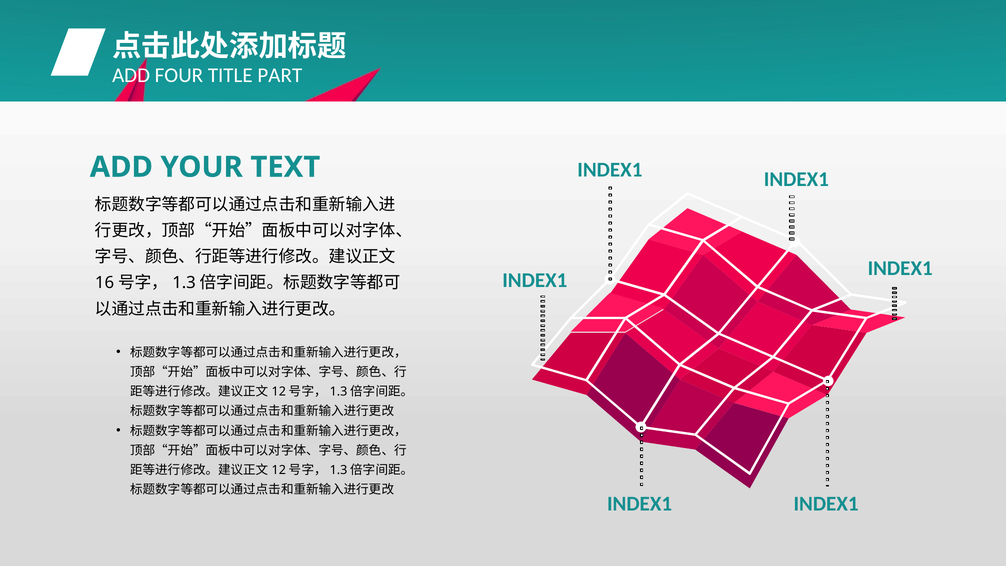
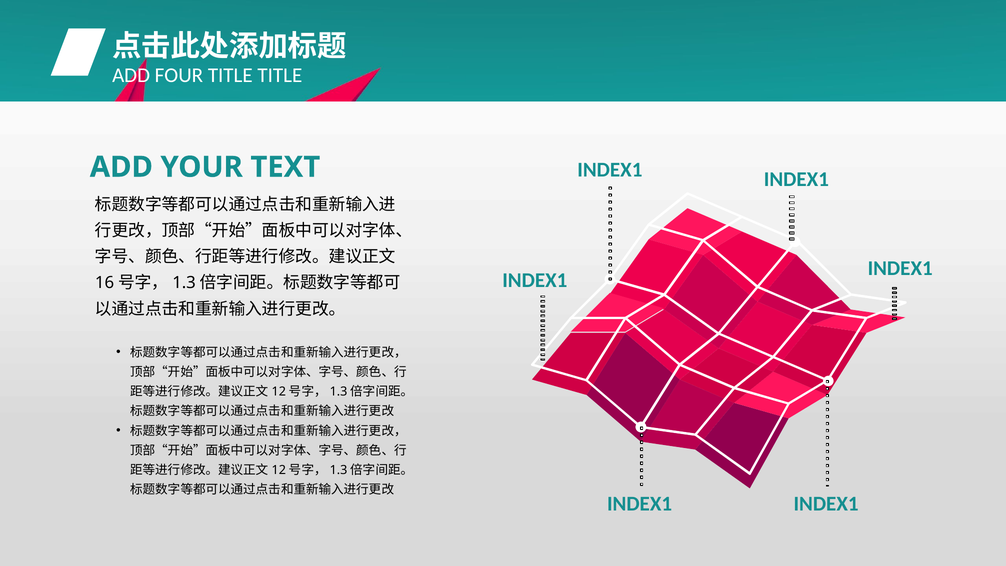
TITLE PART: PART -> TITLE
